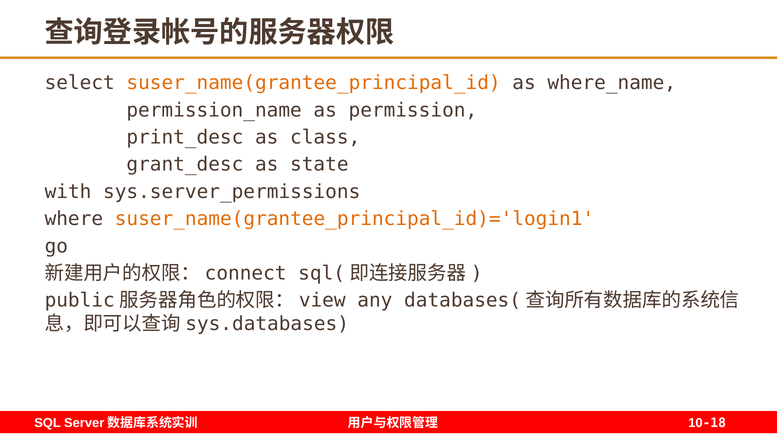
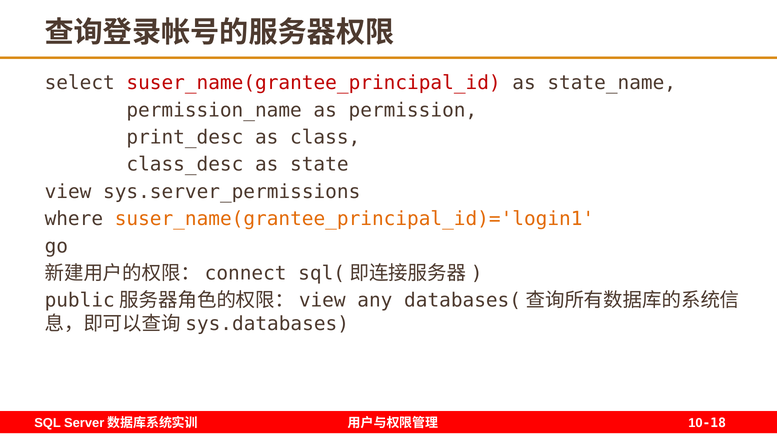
suser_name(grantee_principal_id colour: orange -> red
where_name: where_name -> state_name
grant_desc: grant_desc -> class_desc
with: with -> view
